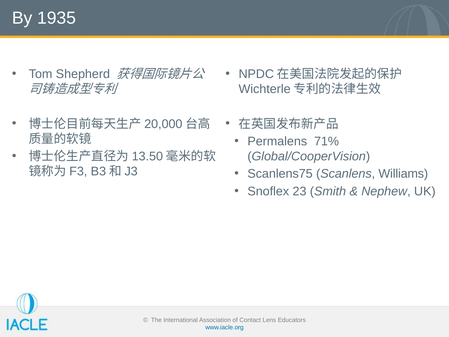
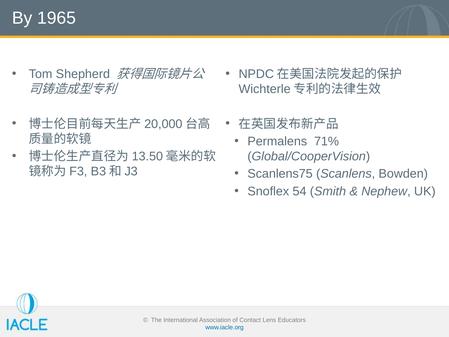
1935: 1935 -> 1965
Williams: Williams -> Bowden
23: 23 -> 54
